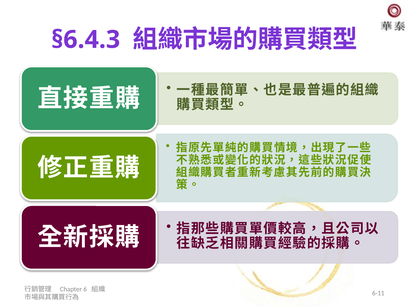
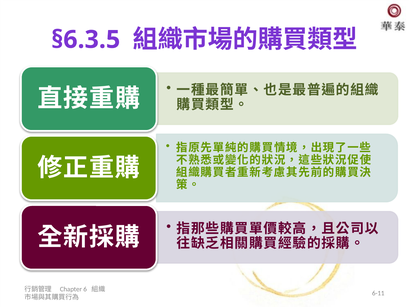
§6.4.3: §6.4.3 -> §6.3.5
